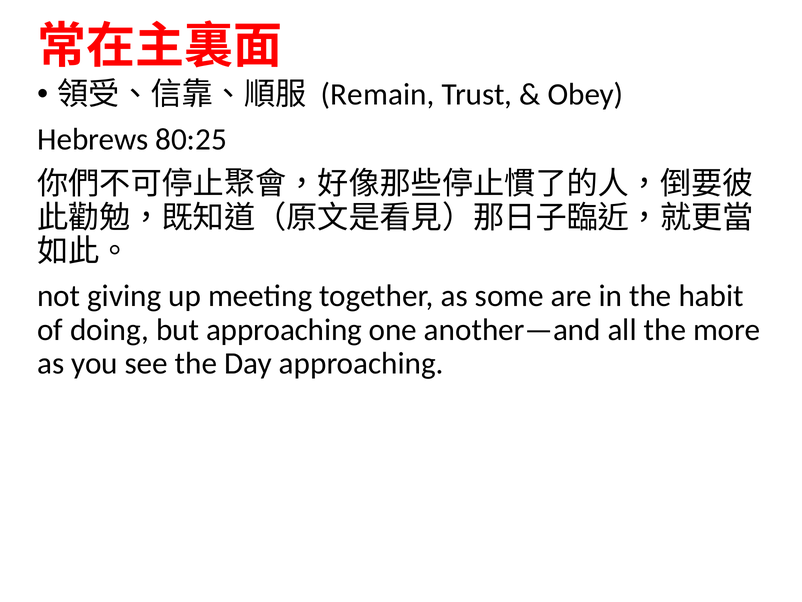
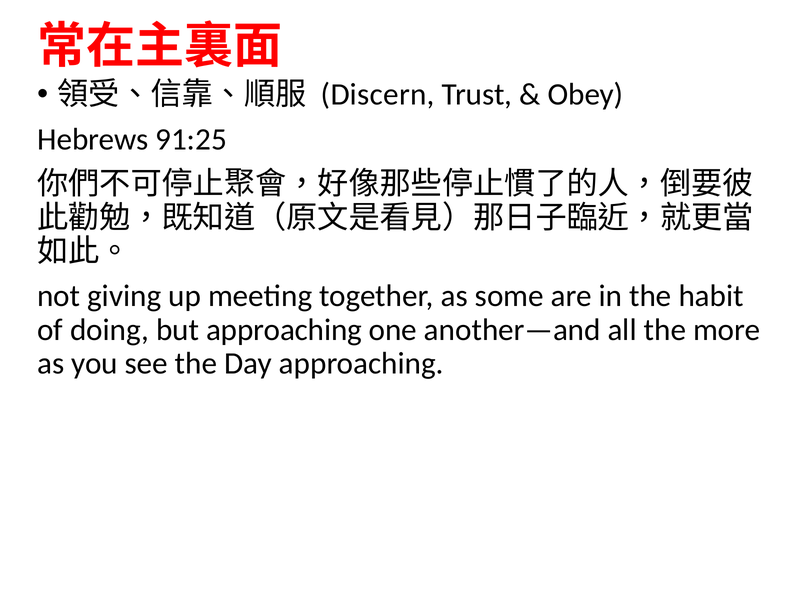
Remain: Remain -> Discern
80:25: 80:25 -> 91:25
